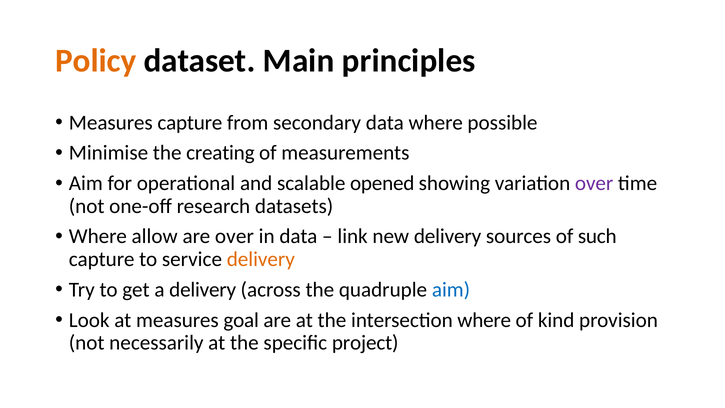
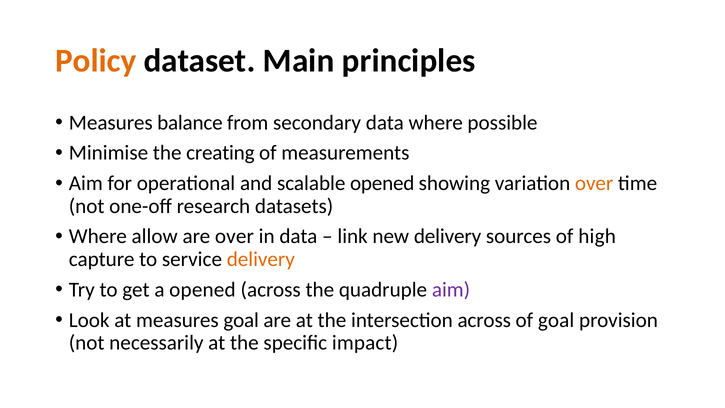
Measures capture: capture -> balance
over at (594, 183) colour: purple -> orange
such: such -> high
a delivery: delivery -> opened
aim at (451, 290) colour: blue -> purple
intersection where: where -> across
of kind: kind -> goal
project: project -> impact
